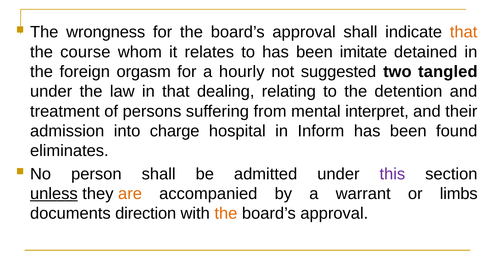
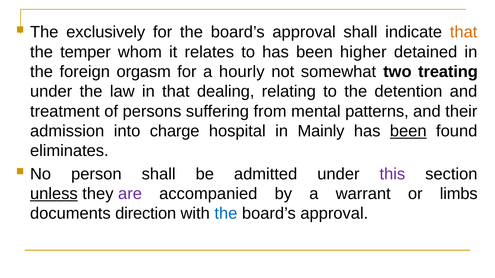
wrongness: wrongness -> exclusively
course: course -> temper
imitate: imitate -> higher
suggested: suggested -> somewhat
tangled: tangled -> treating
interpret: interpret -> patterns
Inform: Inform -> Mainly
been at (408, 131) underline: none -> present
are colour: orange -> purple
the at (226, 214) colour: orange -> blue
